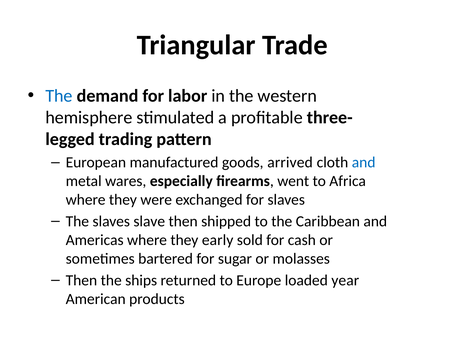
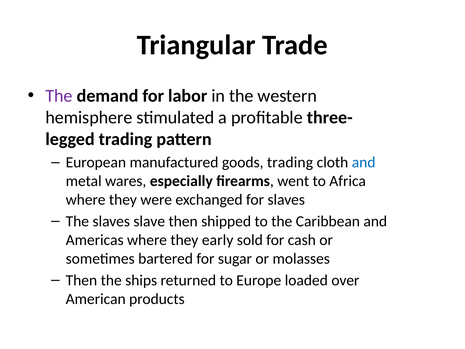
The at (59, 96) colour: blue -> purple
goods arrived: arrived -> trading
year: year -> over
